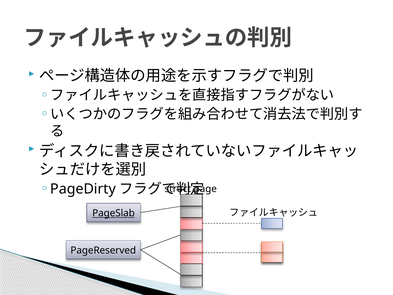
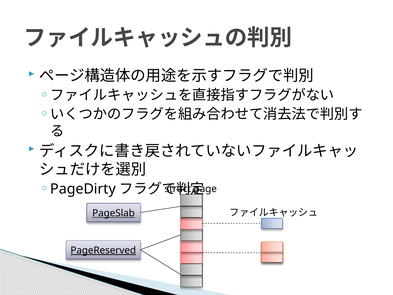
PageReserved underline: none -> present
